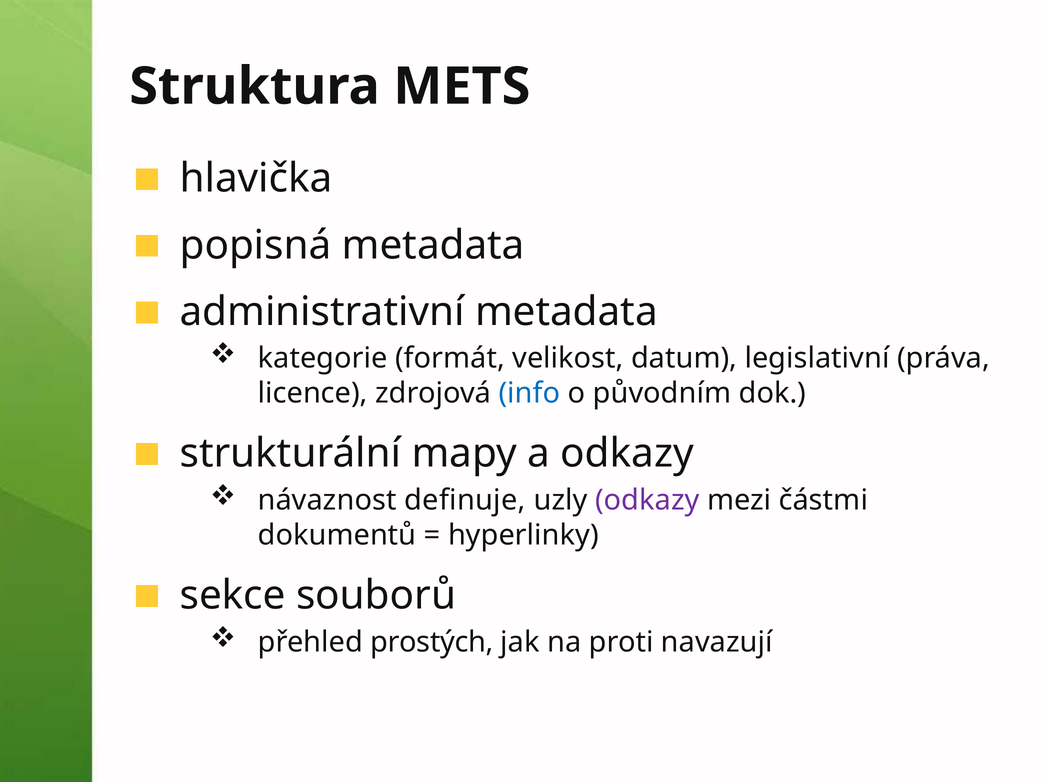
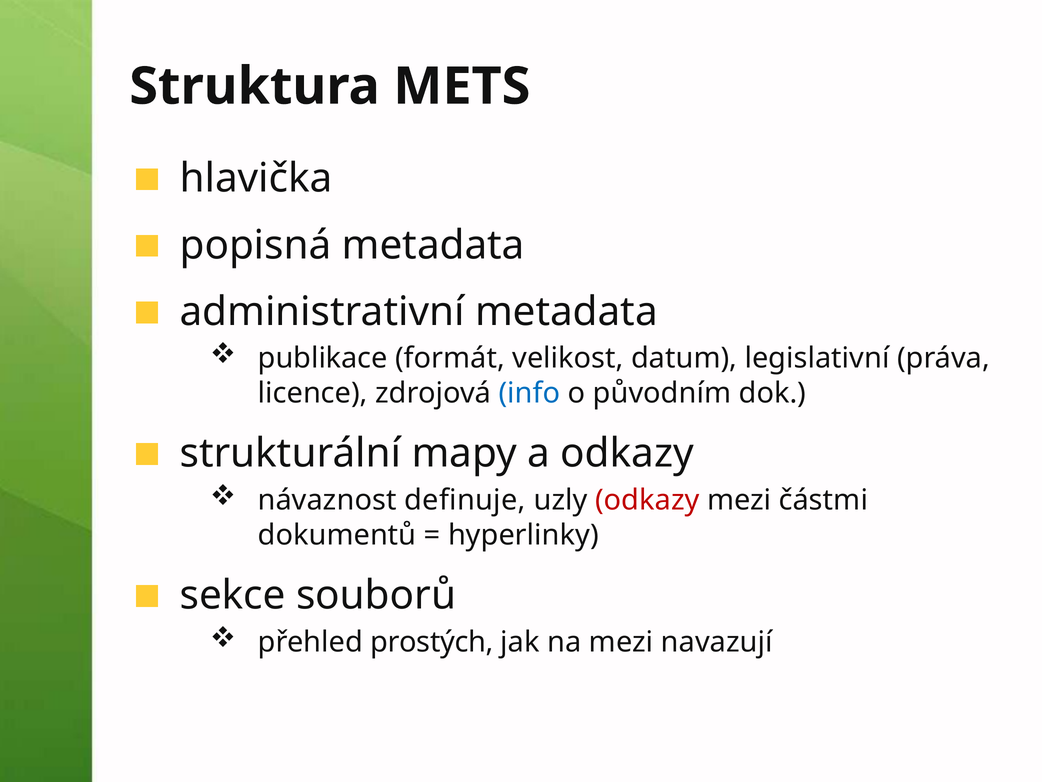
kategorie: kategorie -> publikace
odkazy at (647, 500) colour: purple -> red
na proti: proti -> mezi
